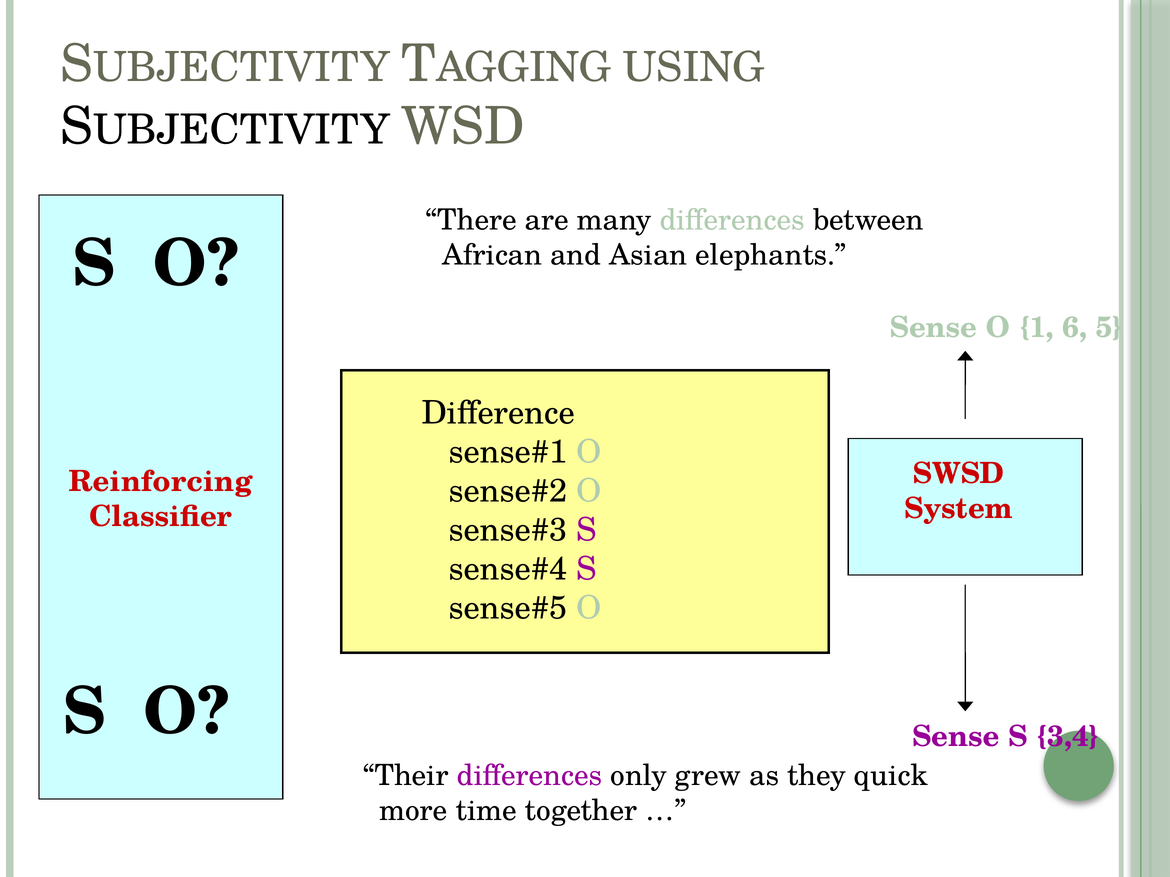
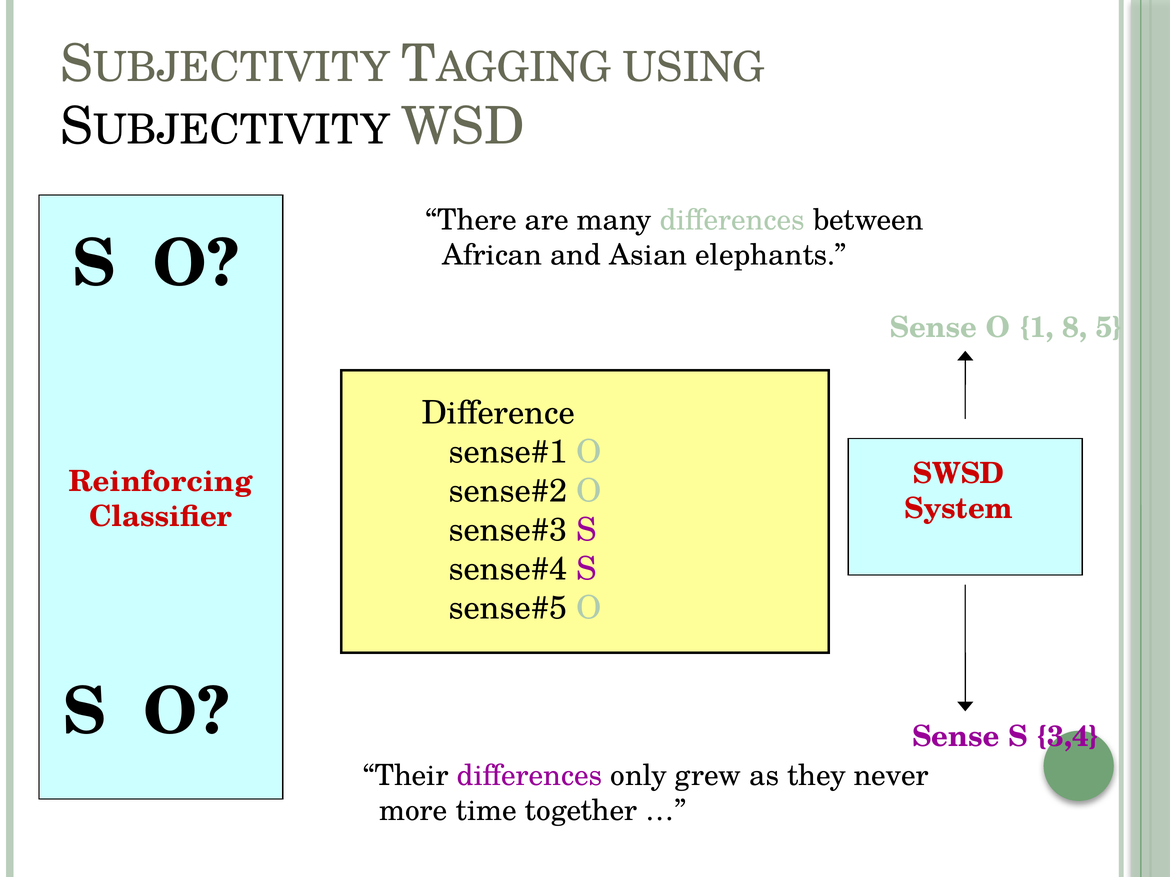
6: 6 -> 8
quick: quick -> never
